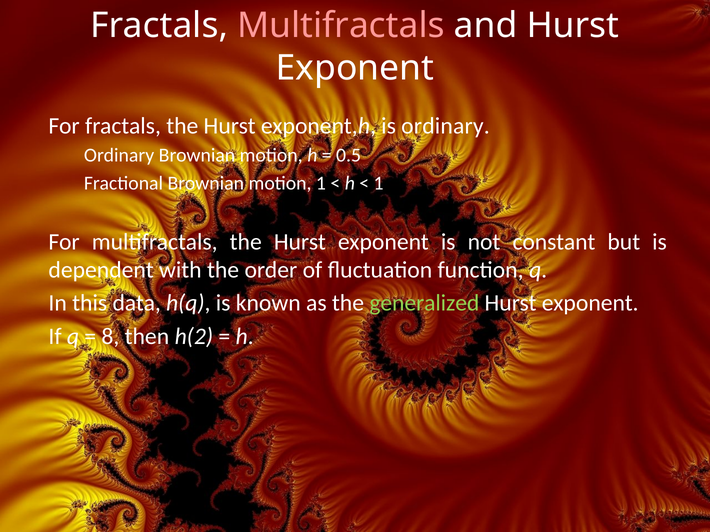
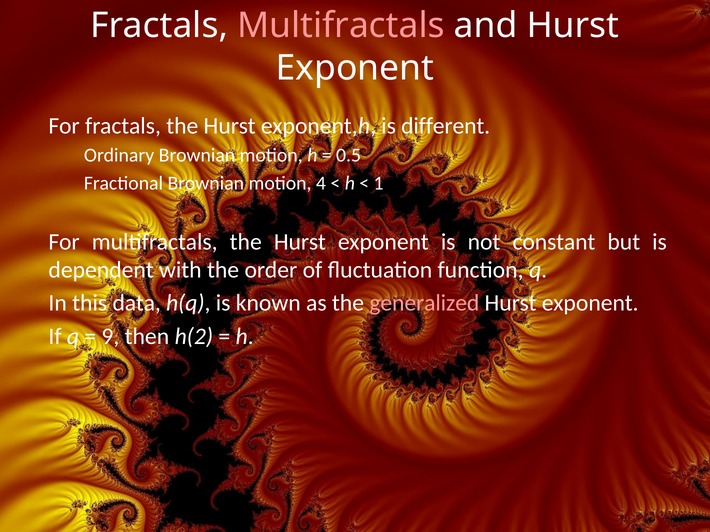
is ordinary: ordinary -> different
motion 1: 1 -> 4
generalized colour: light green -> pink
8: 8 -> 9
